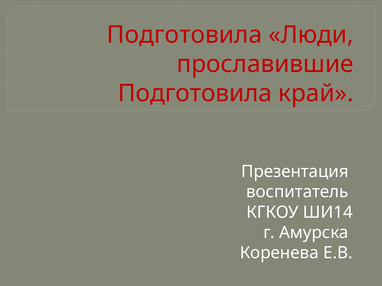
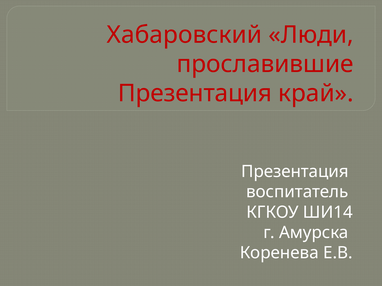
Подготовила at (184, 35): Подготовила -> Хабаровский
Подготовила at (195, 93): Подготовила -> Презентация
